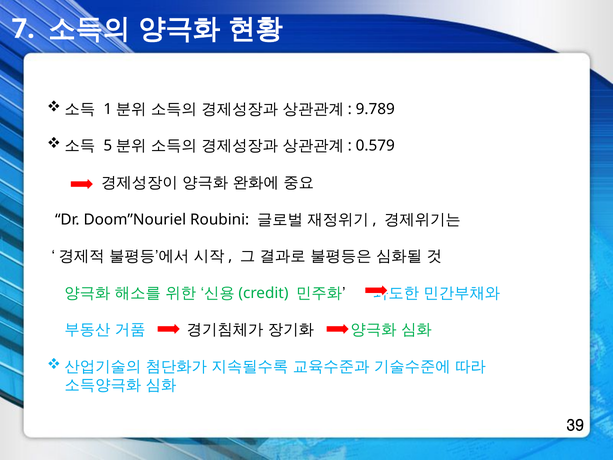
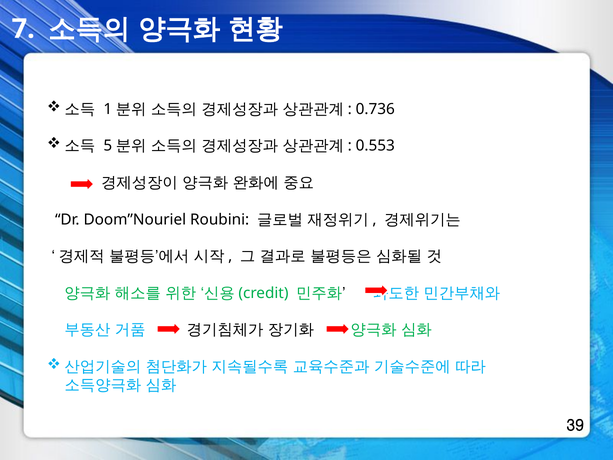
9.789: 9.789 -> 0.736
0.579: 0.579 -> 0.553
